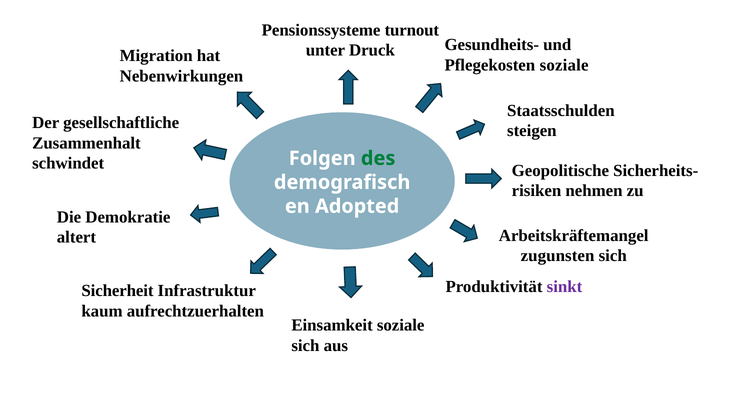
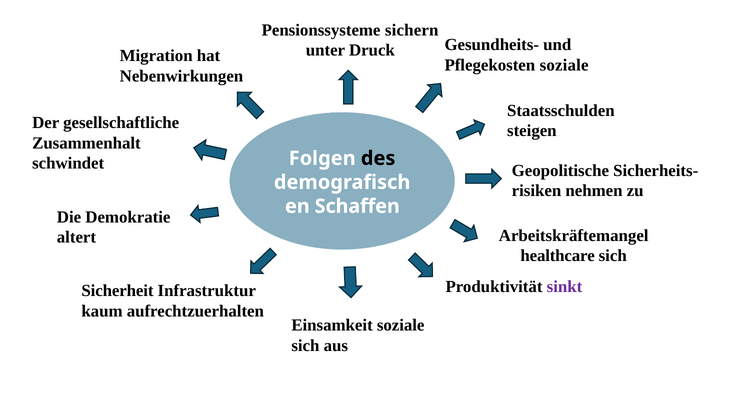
turnout: turnout -> sichern
des colour: green -> black
Adopted: Adopted -> Schaffen
zugunsten: zugunsten -> healthcare
